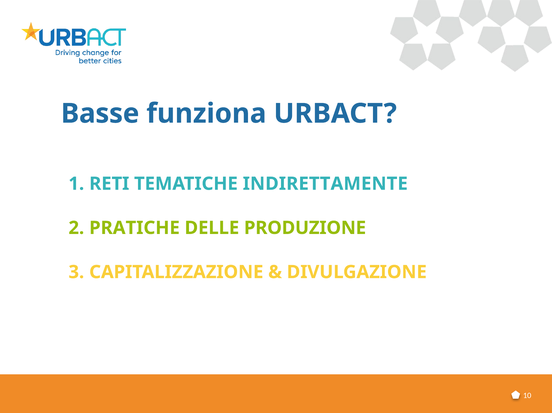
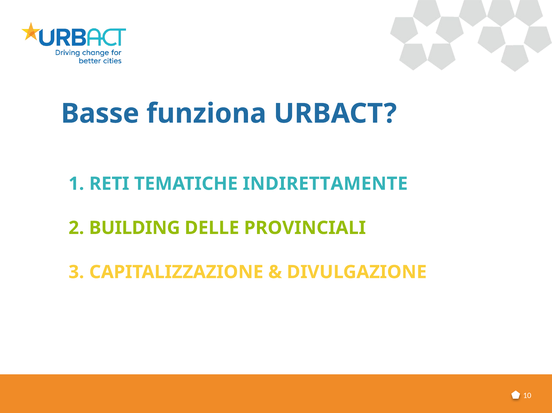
PRATICHE: PRATICHE -> BUILDING
PRODUZIONE: PRODUZIONE -> PROVINCIALI
